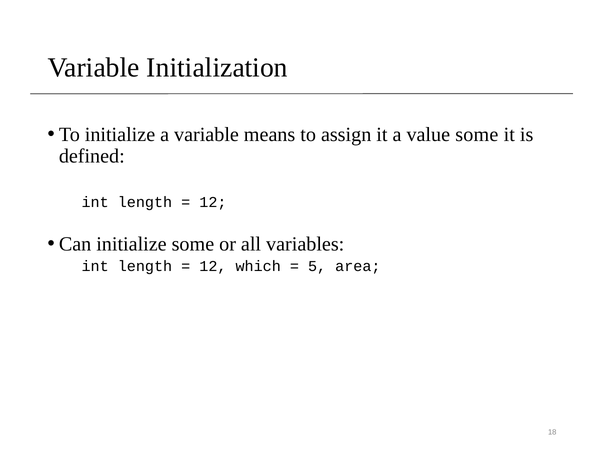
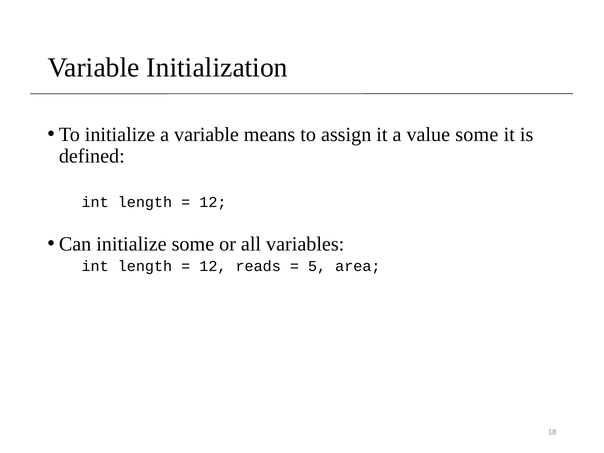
which: which -> reads
